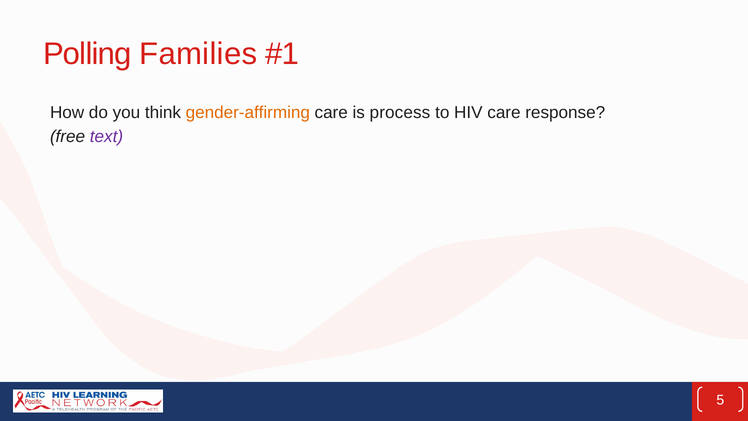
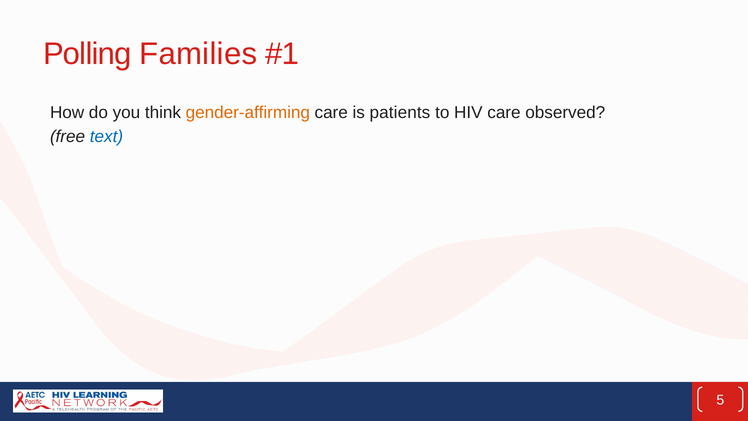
process: process -> patients
response: response -> observed
text colour: purple -> blue
